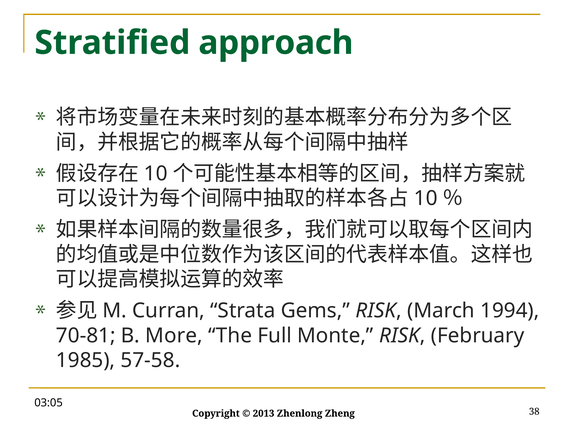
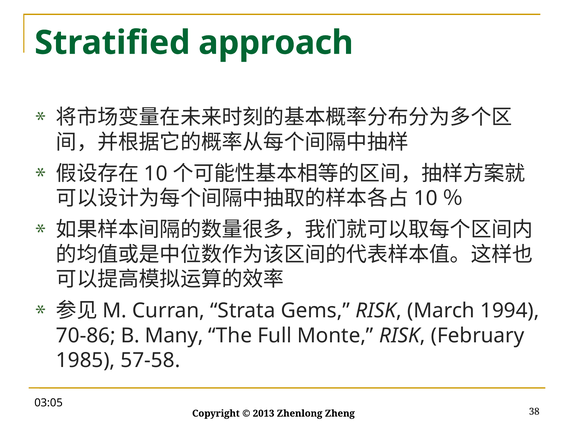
70-81: 70-81 -> 70-86
More: More -> Many
